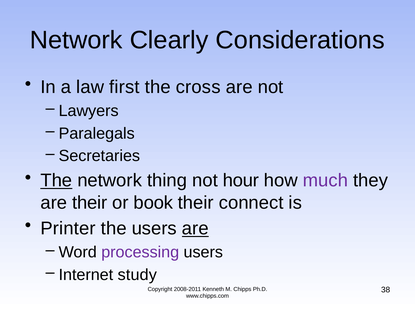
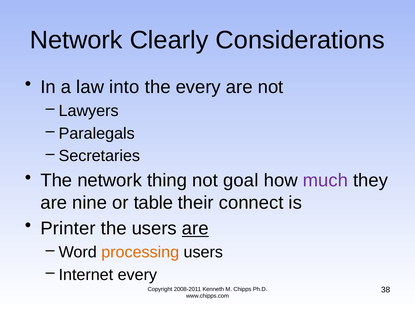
first: first -> into
the cross: cross -> every
The at (56, 181) underline: present -> none
hour: hour -> goal
are their: their -> nine
book: book -> table
processing colour: purple -> orange
Internet study: study -> every
